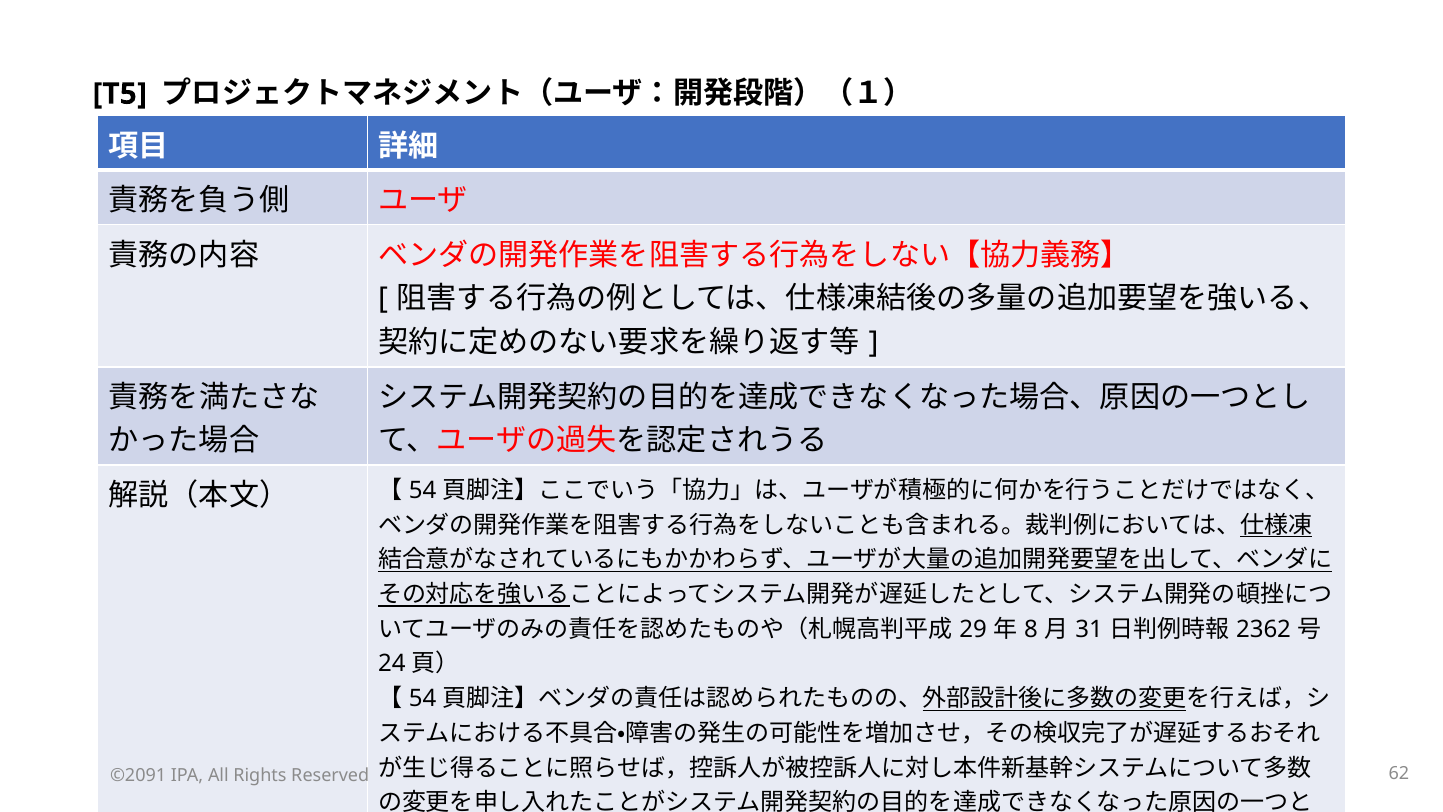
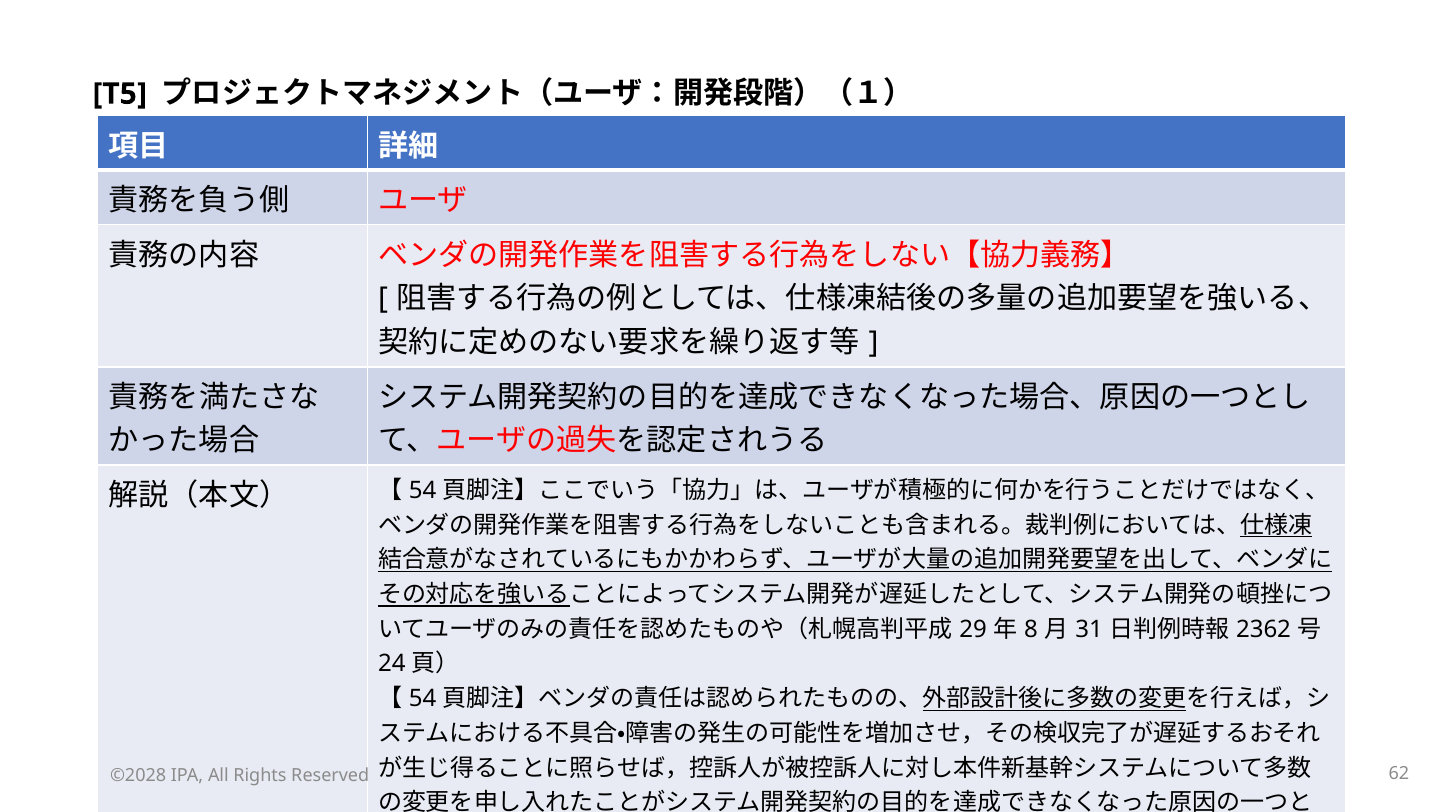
©2091: ©2091 -> ©2028
